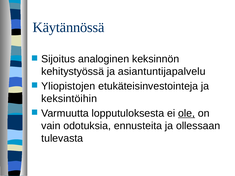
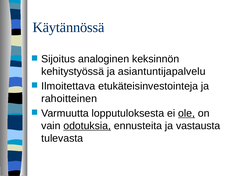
Yliopistojen: Yliopistojen -> Ilmoitettava
keksintöihin: keksintöihin -> rahoitteinen
odotuksia underline: none -> present
ollessaan: ollessaan -> vastausta
